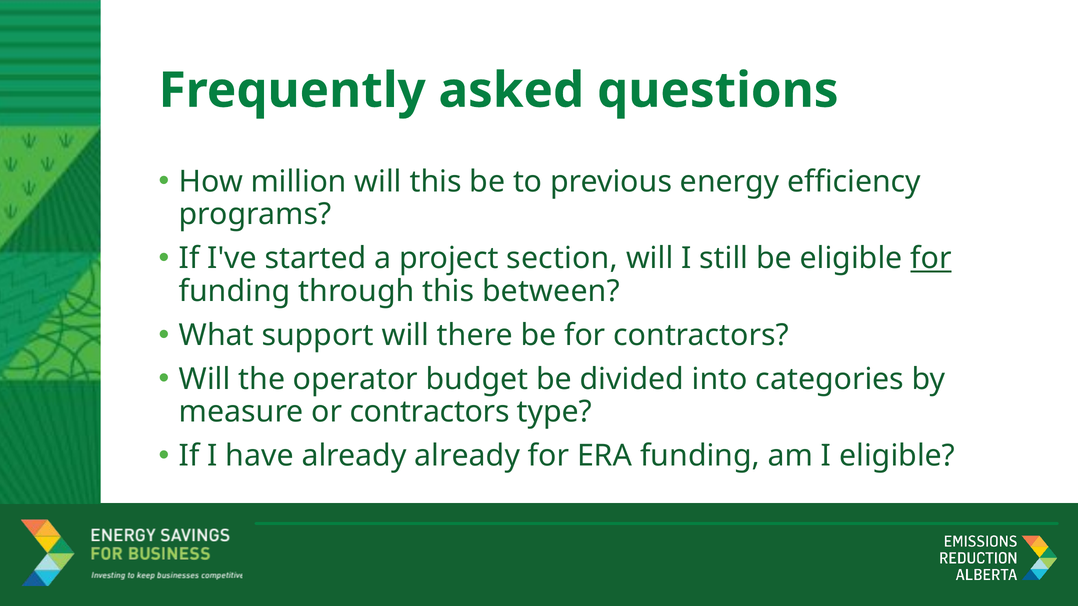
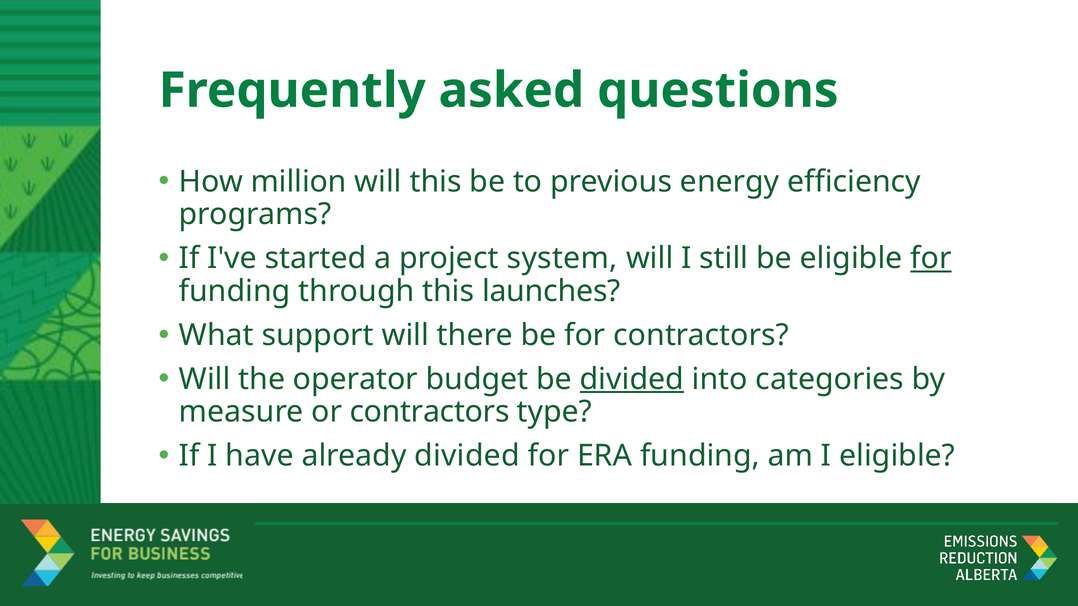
section: section -> system
between: between -> launches
divided at (632, 379) underline: none -> present
already already: already -> divided
